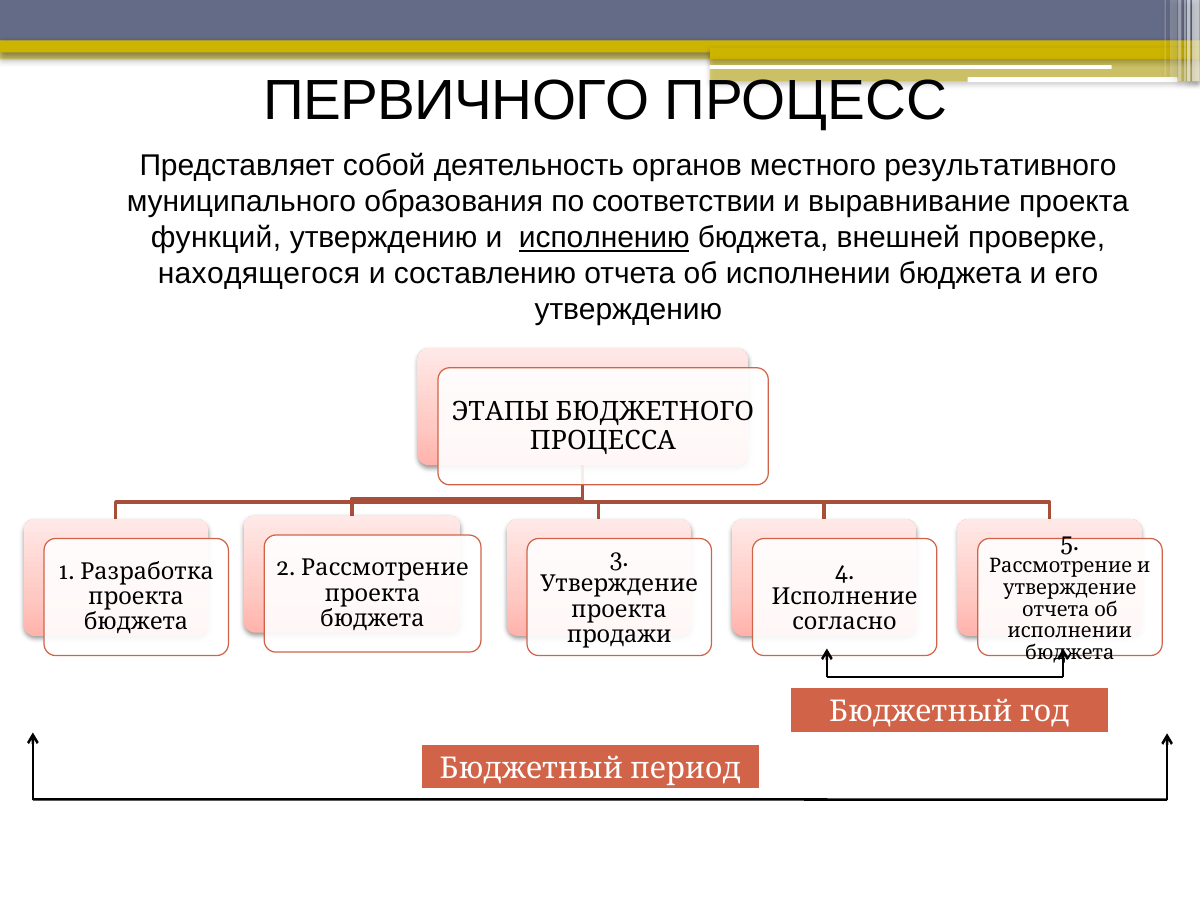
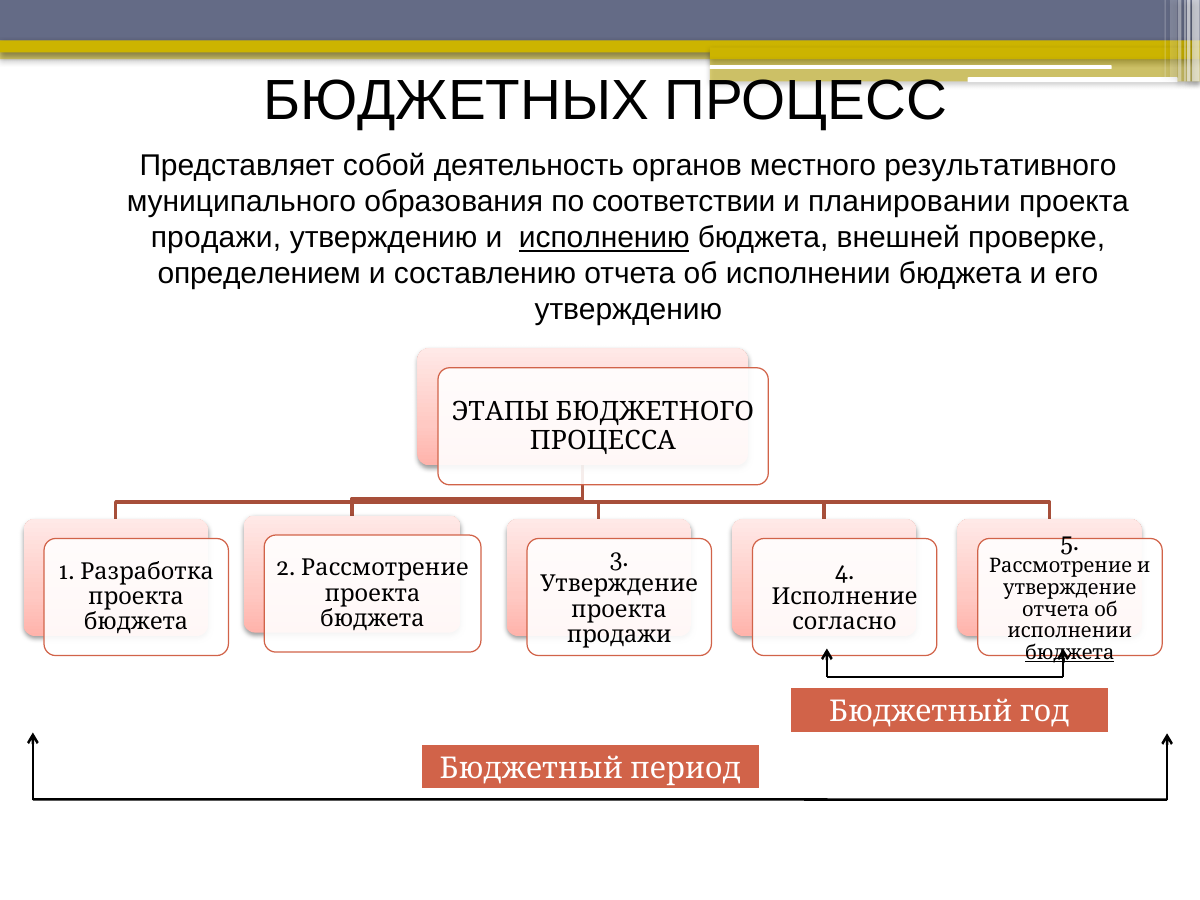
ПЕРВИЧНОГО: ПЕРВИЧНОГО -> БЮДЖЕТНЫХ
выравнивание: выравнивание -> планировании
функций at (216, 238): функций -> продажи
находящегося: находящегося -> определением
бюджета at (1070, 653) underline: none -> present
